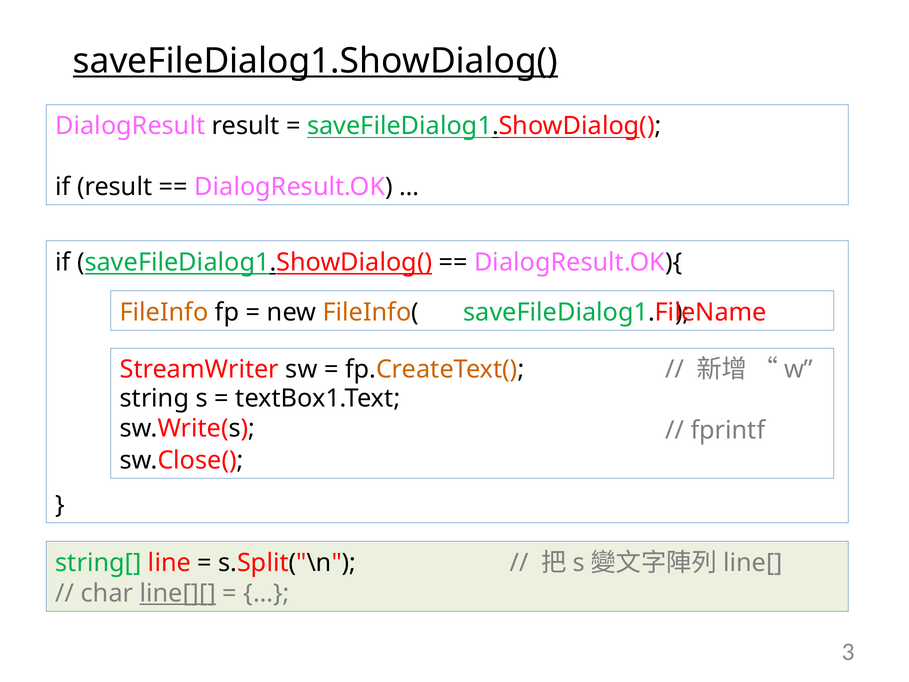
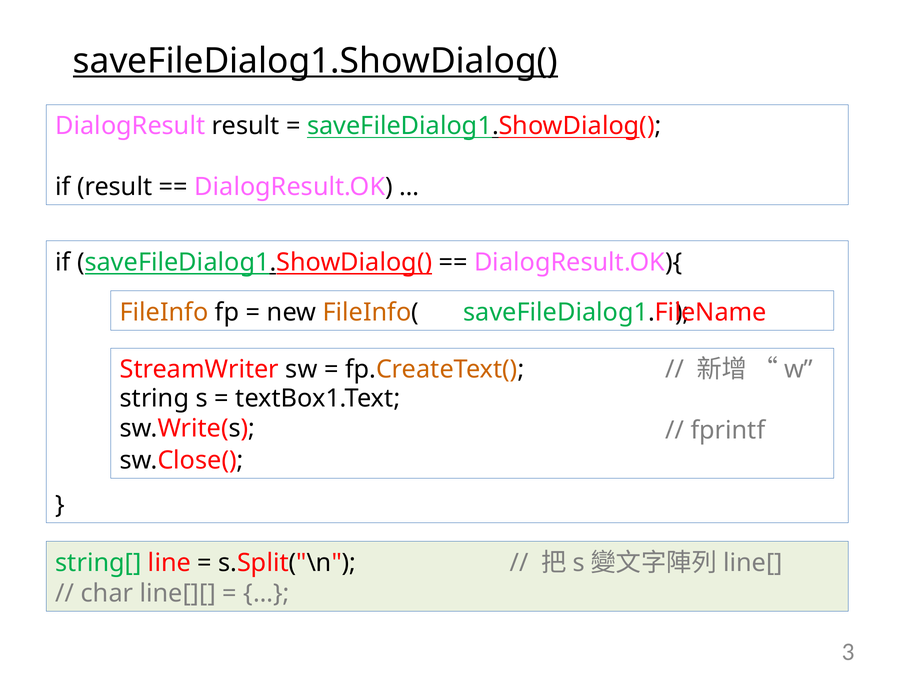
line[][ underline: present -> none
